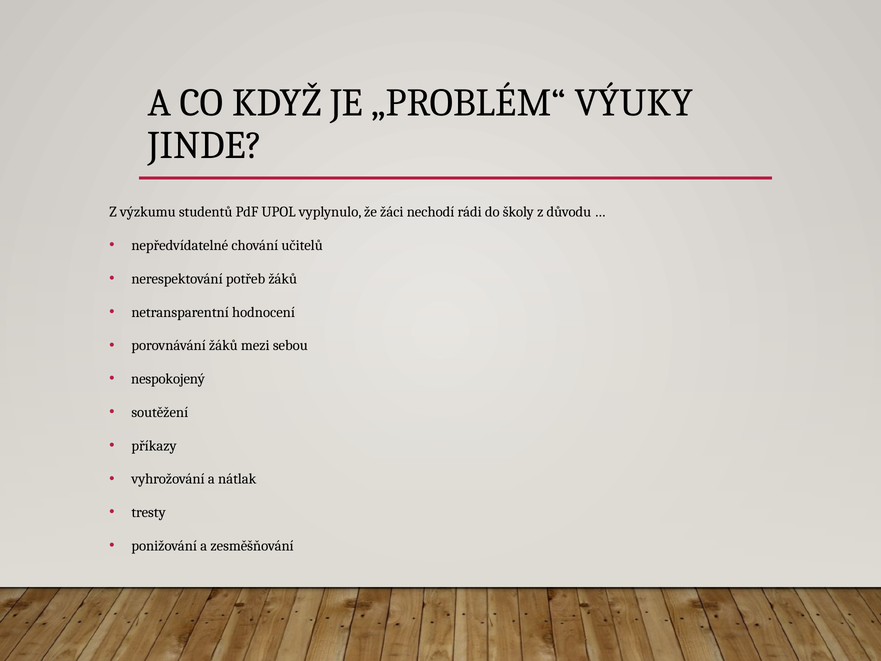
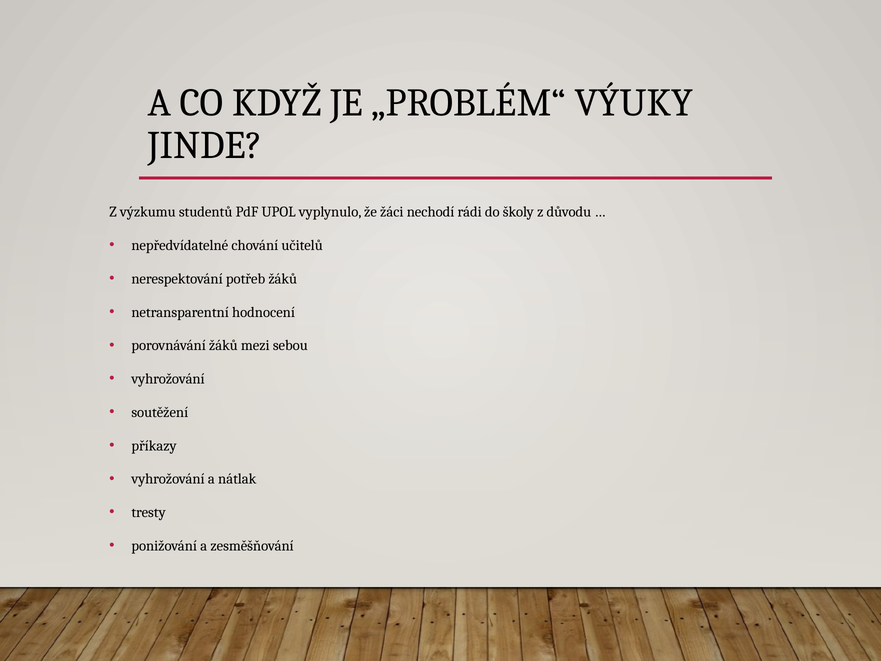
nespokojený at (168, 379): nespokojený -> vyhrožování
